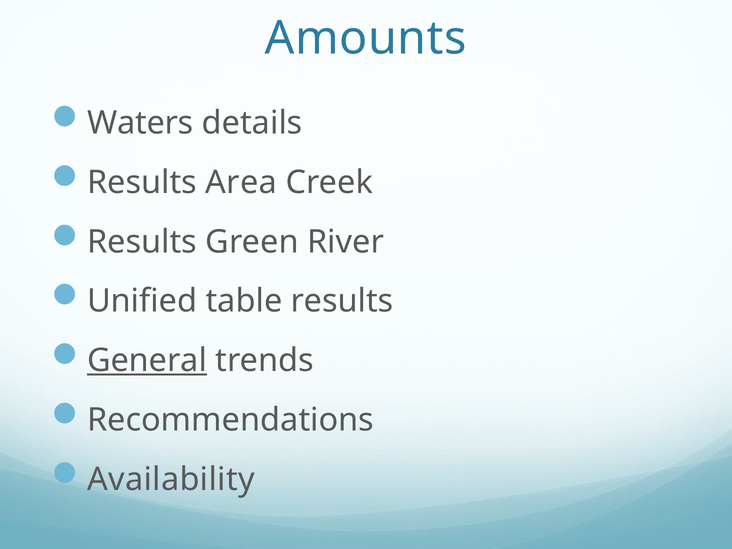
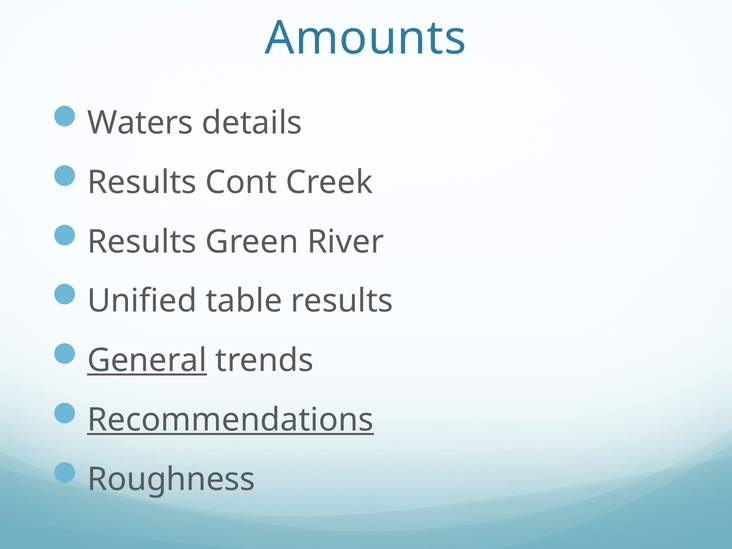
Area: Area -> Cont
Recommendations underline: none -> present
Availability: Availability -> Roughness
